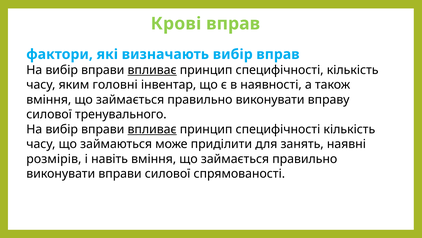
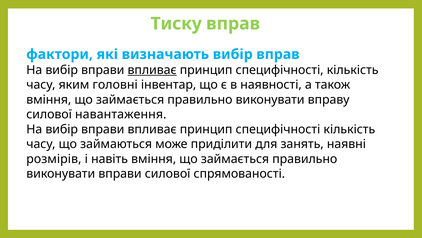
Крові: Крові -> Тиску
тренувального: тренувального -> навантаження
впливає at (152, 129) underline: present -> none
